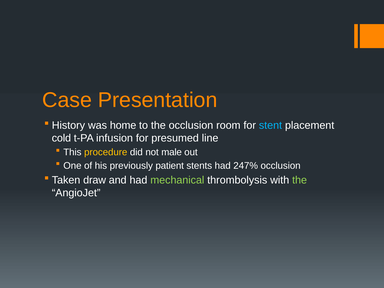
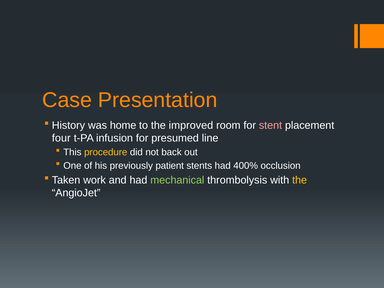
the occlusion: occlusion -> improved
stent colour: light blue -> pink
cold: cold -> four
male: male -> back
247%: 247% -> 400%
draw: draw -> work
the at (300, 180) colour: light green -> yellow
